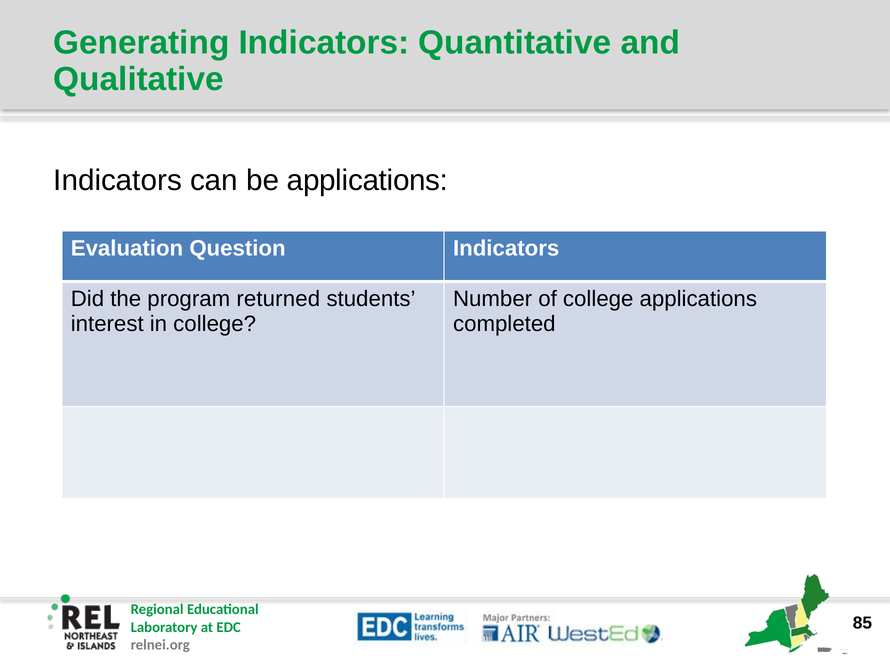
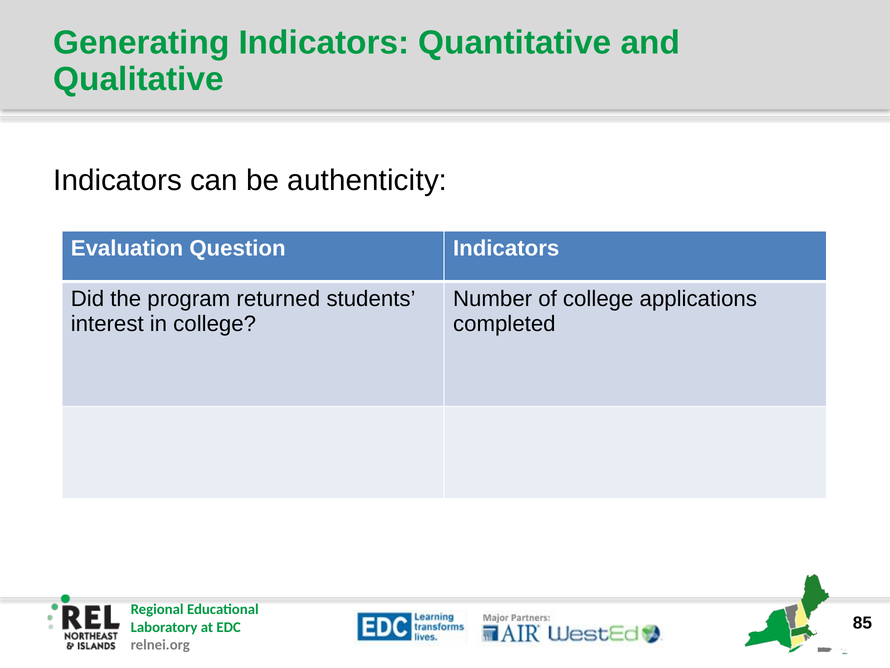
be applications: applications -> authenticity
